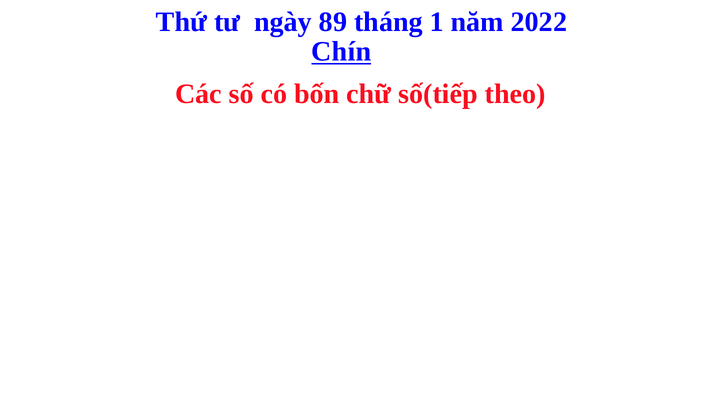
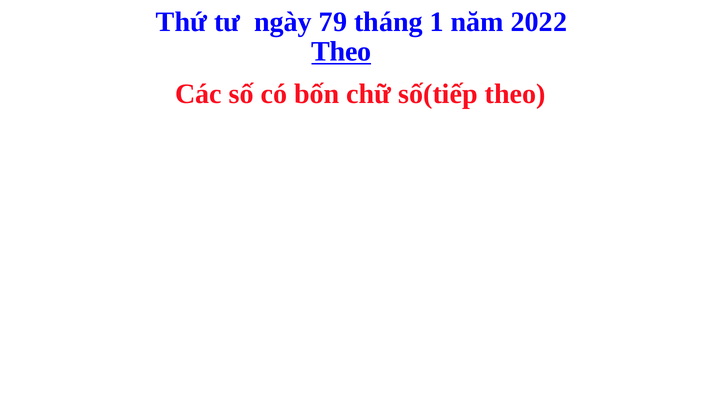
89: 89 -> 79
Chín at (341, 51): Chín -> Theo
